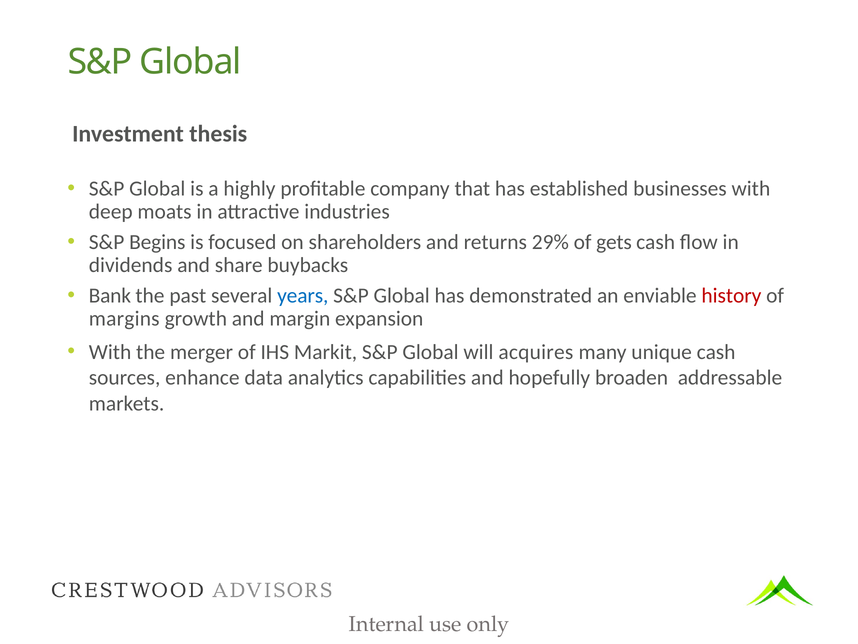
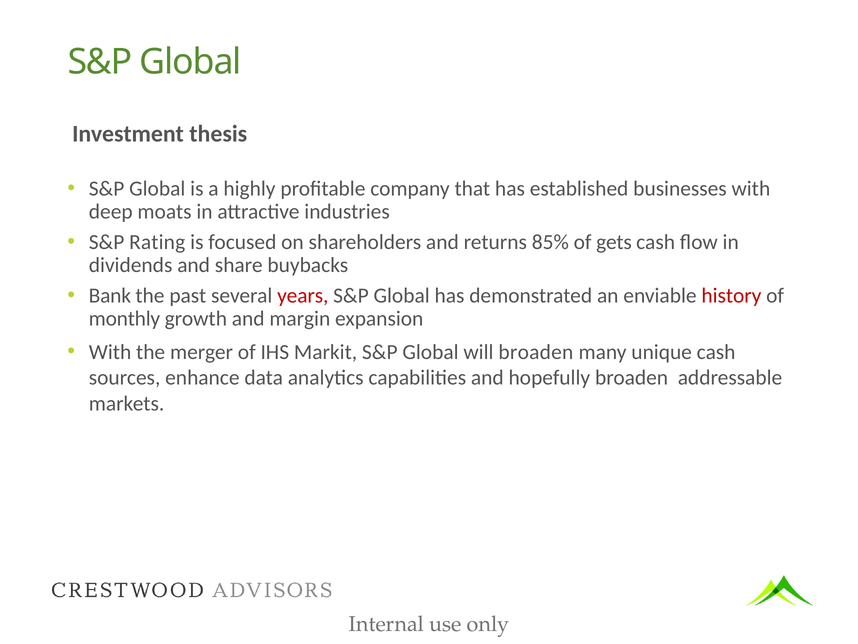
Begins: Begins -> Rating
29%: 29% -> 85%
years colour: blue -> red
margins: margins -> monthly
will acquires: acquires -> broaden
